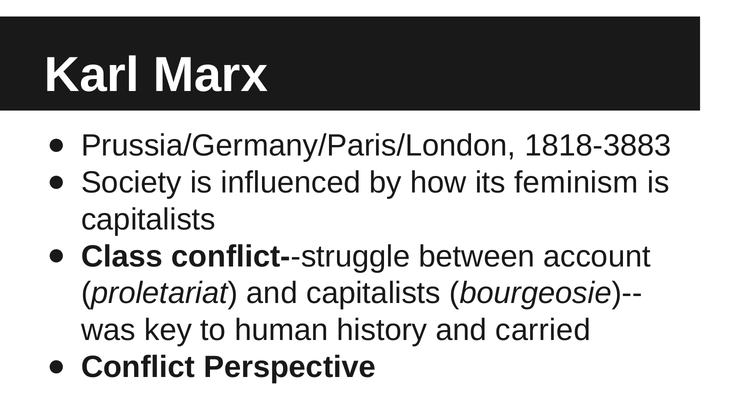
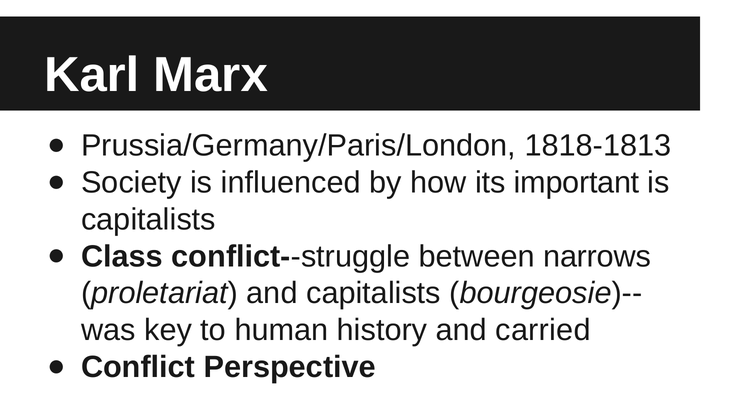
1818-3883: 1818-3883 -> 1818-1813
feminism: feminism -> important
account: account -> narrows
